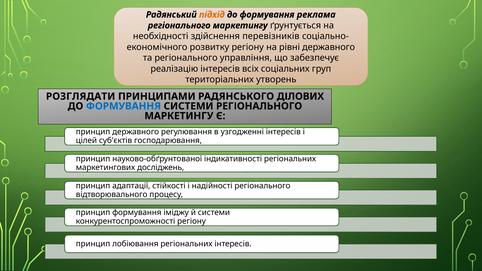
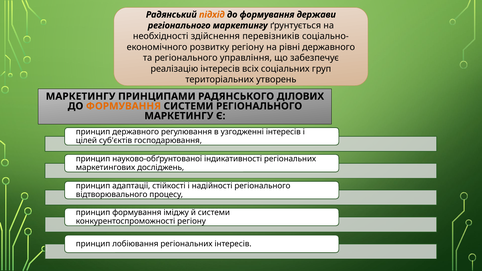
реклама: реклама -> держави
РОЗГЛЯДАТИ at (81, 96): РОЗГЛЯДАТИ -> МАРКЕТИНГУ
ФОРМУВАННЯ at (123, 106) colour: blue -> orange
